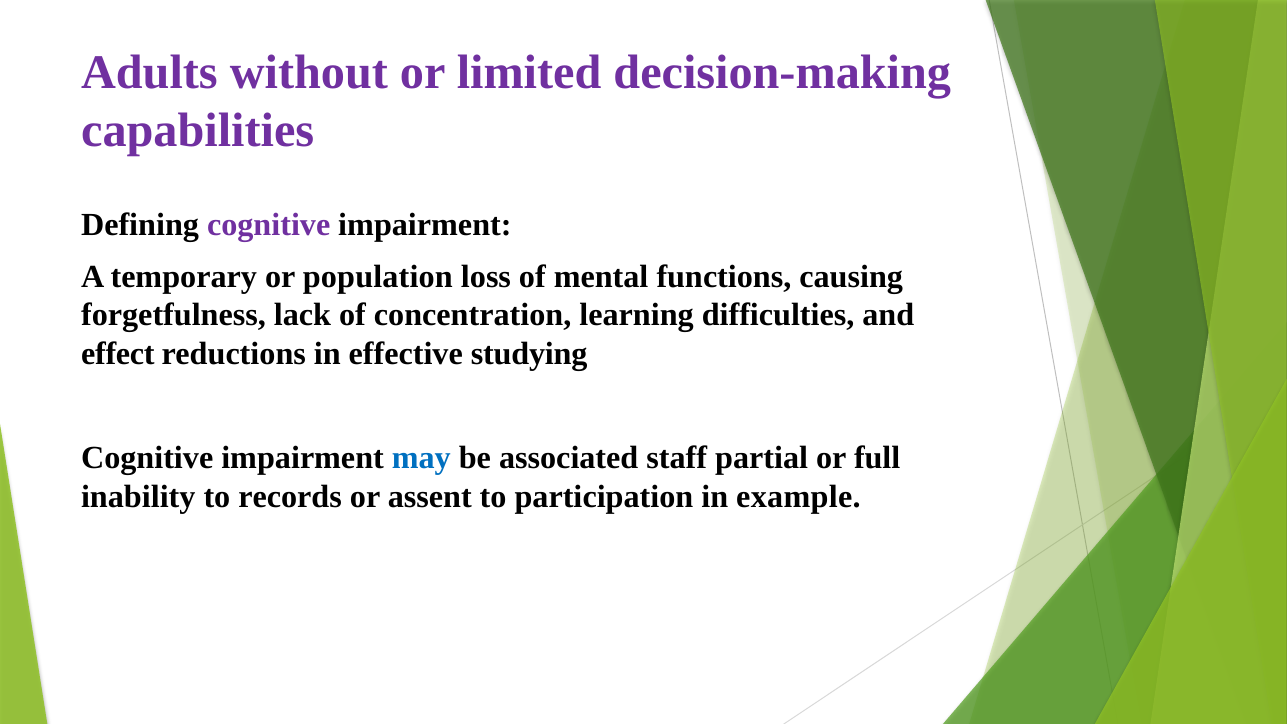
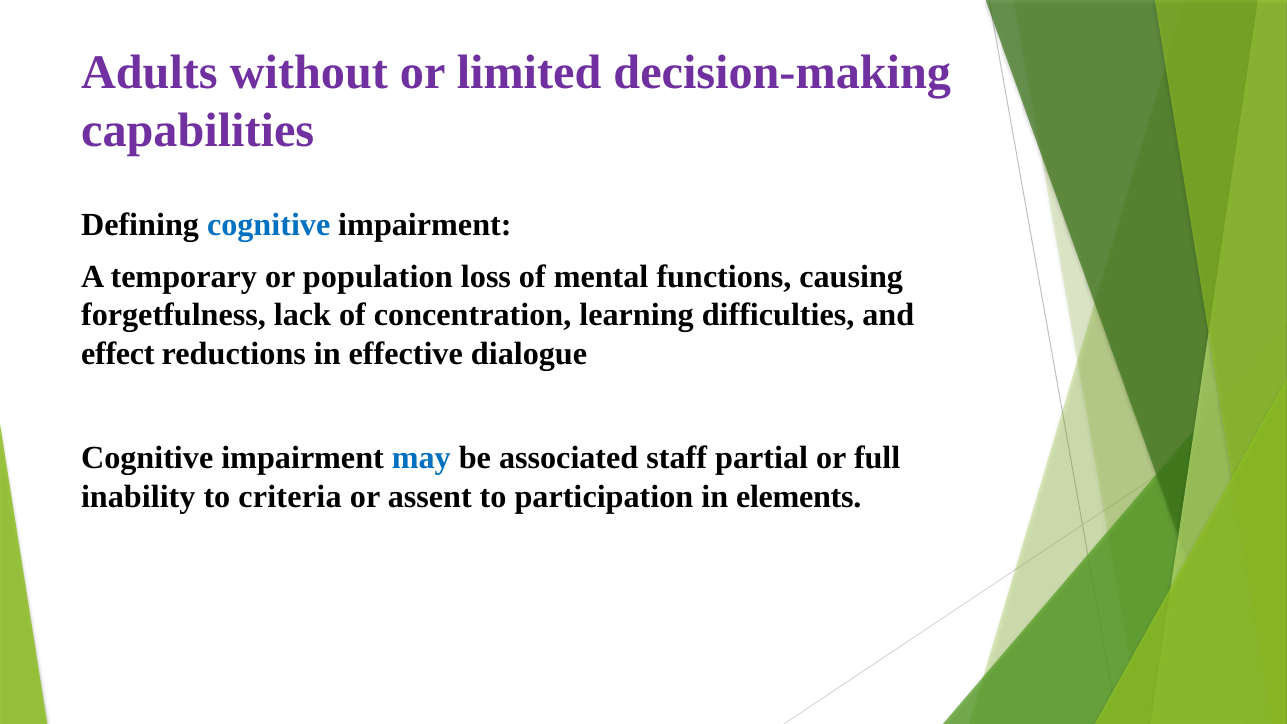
cognitive at (269, 225) colour: purple -> blue
studying: studying -> dialogue
records: records -> criteria
example: example -> elements
